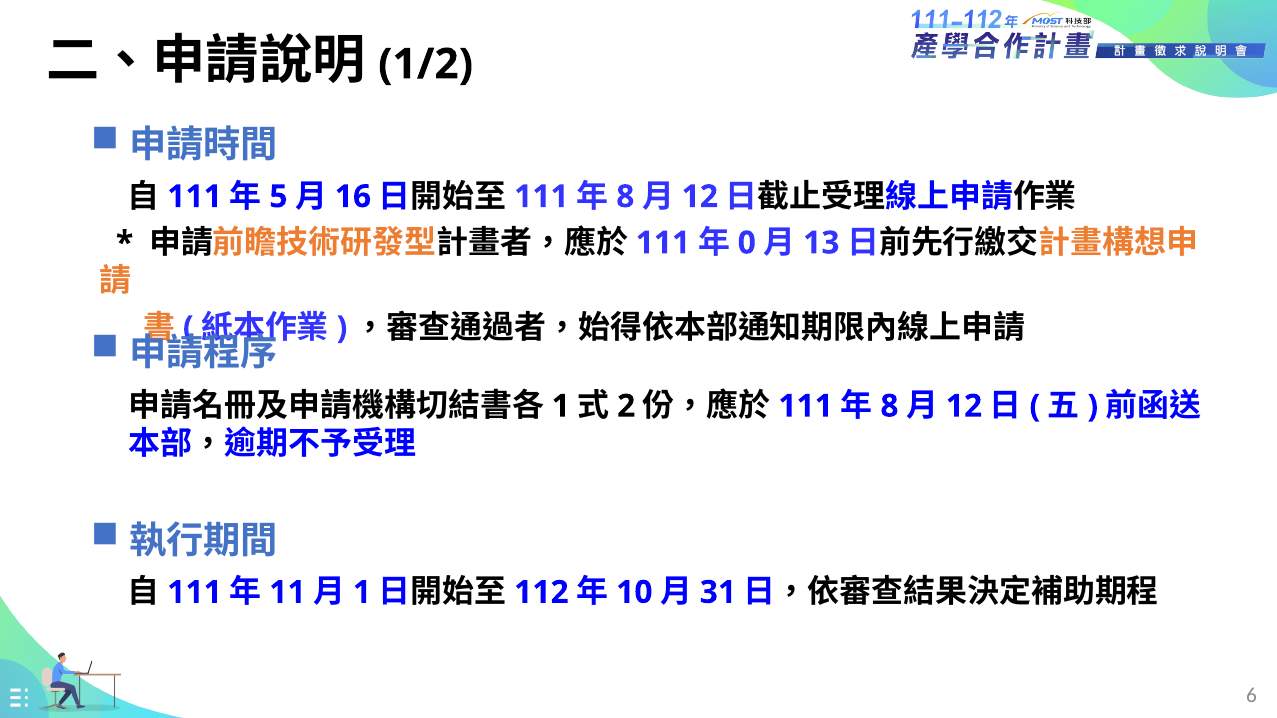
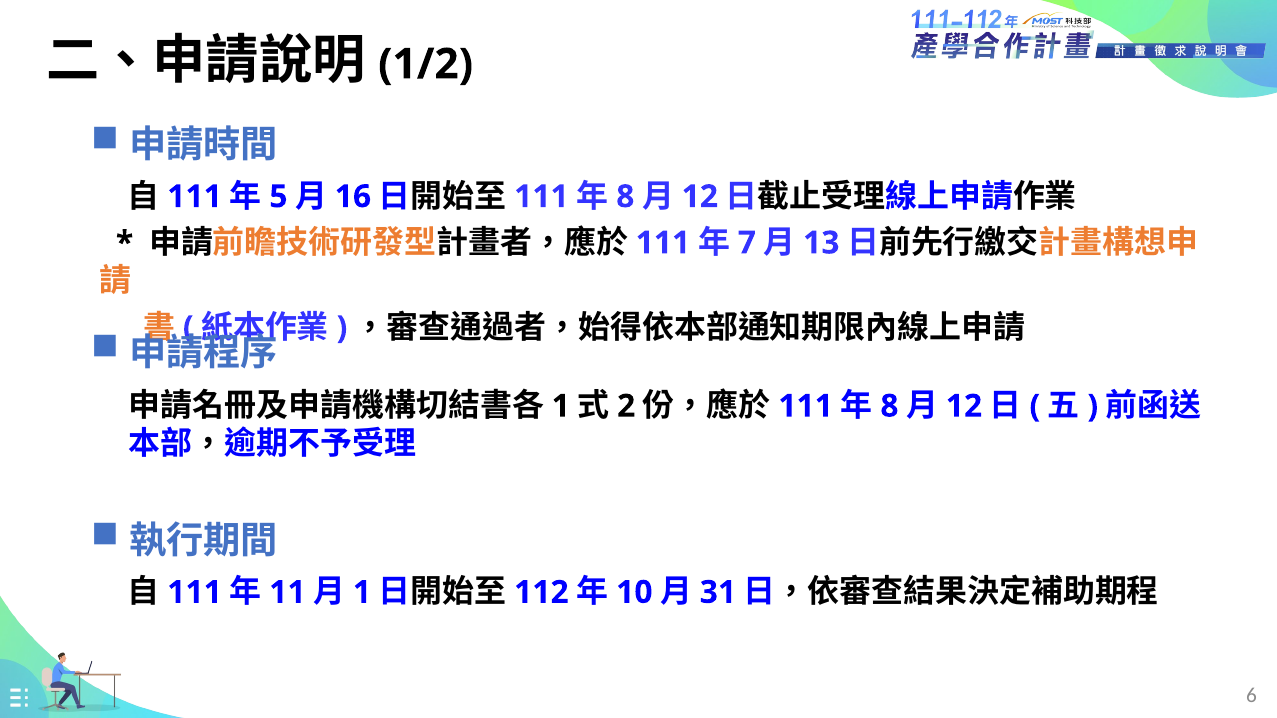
0: 0 -> 7
